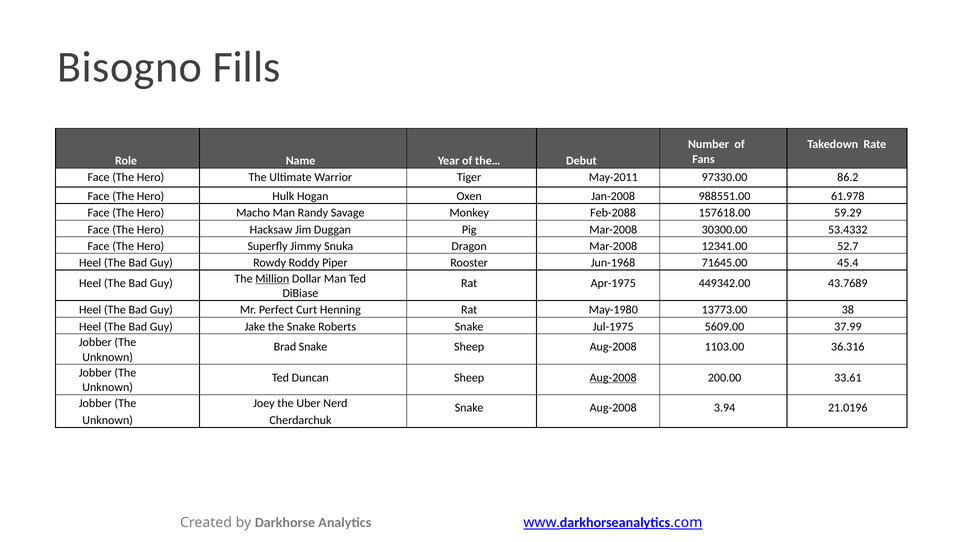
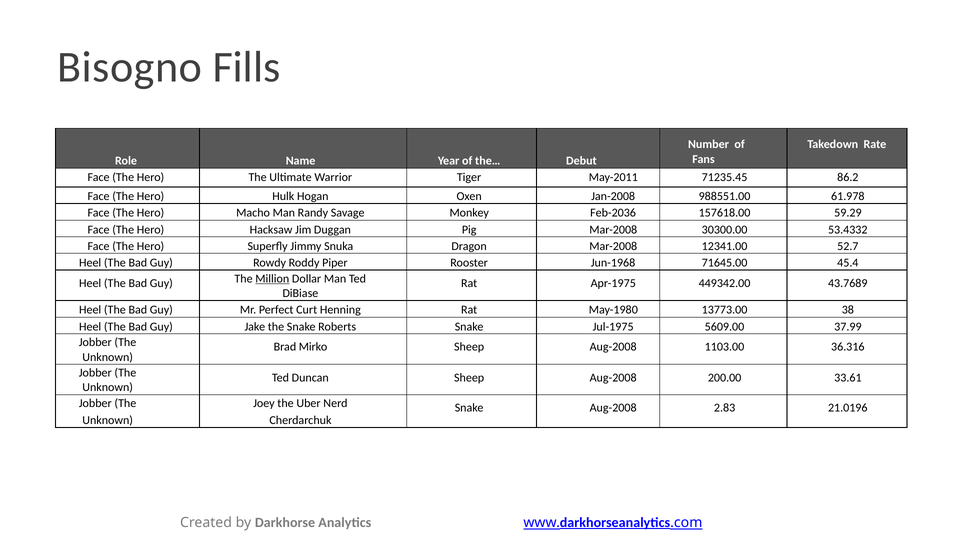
97330.00: 97330.00 -> 71235.45
Feb-2088: Feb-2088 -> Feb-2036
Brad Snake: Snake -> Mirko
Aug-2008 at (613, 378) underline: present -> none
3.94: 3.94 -> 2.83
